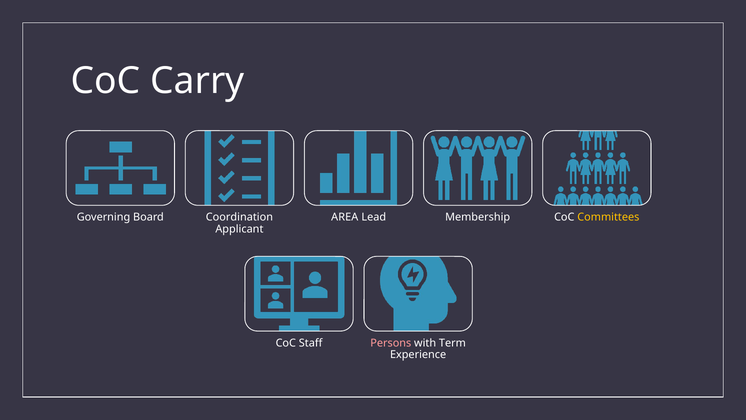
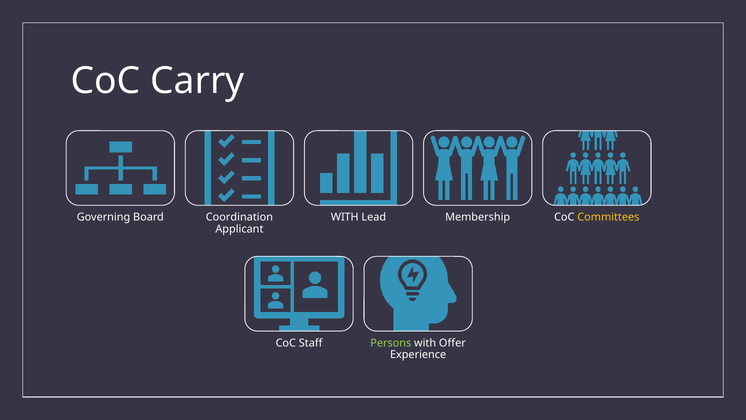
AREA at (345, 217): AREA -> WITH
Persons colour: pink -> light green
Term: Term -> Offer
